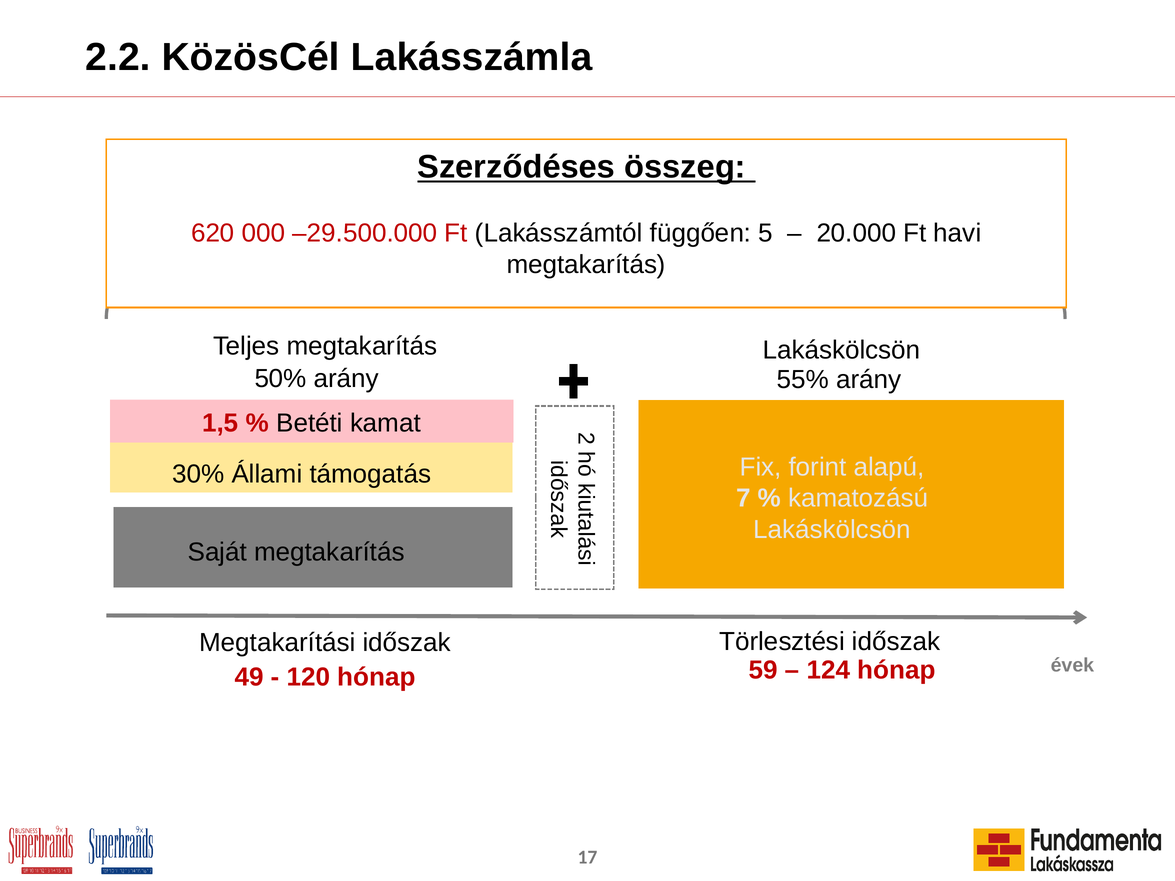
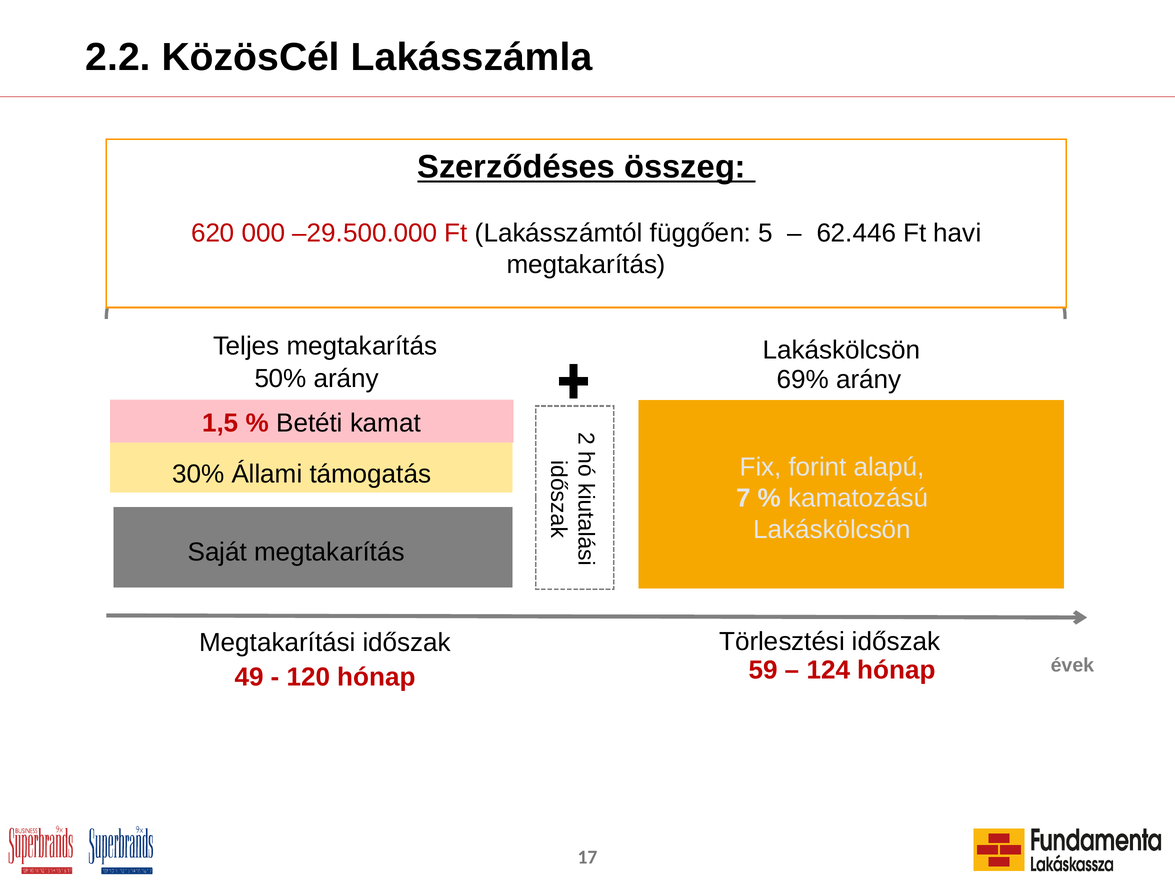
20.000: 20.000 -> 62.446
55%: 55% -> 69%
